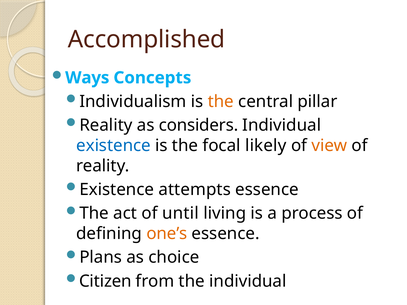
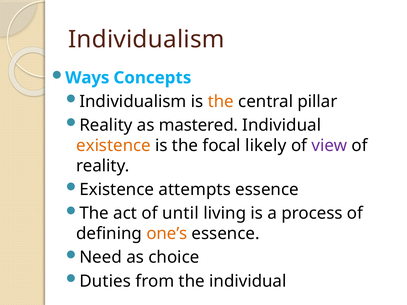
Accomplished at (147, 39): Accomplished -> Individualism
considers: considers -> mastered
existence at (113, 146) colour: blue -> orange
view colour: orange -> purple
Plans: Plans -> Need
Citizen: Citizen -> Duties
